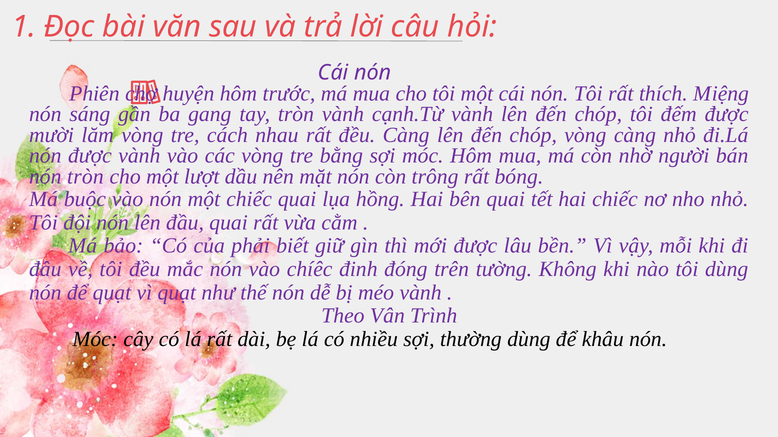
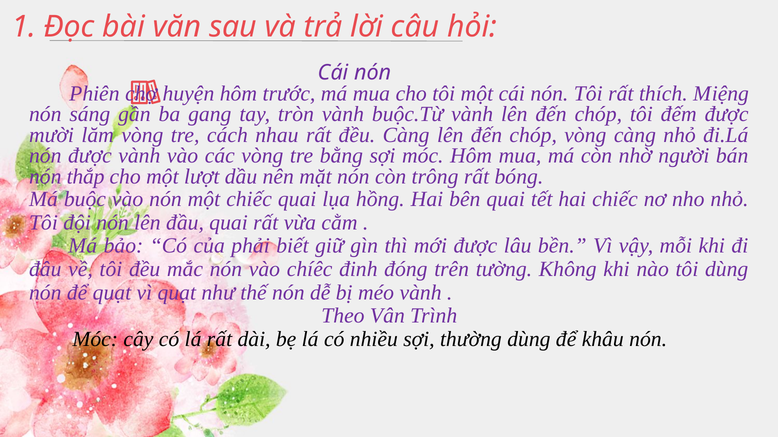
cạnh.Từ: cạnh.Từ -> buộc.Từ
nón tròn: tròn -> thắp
